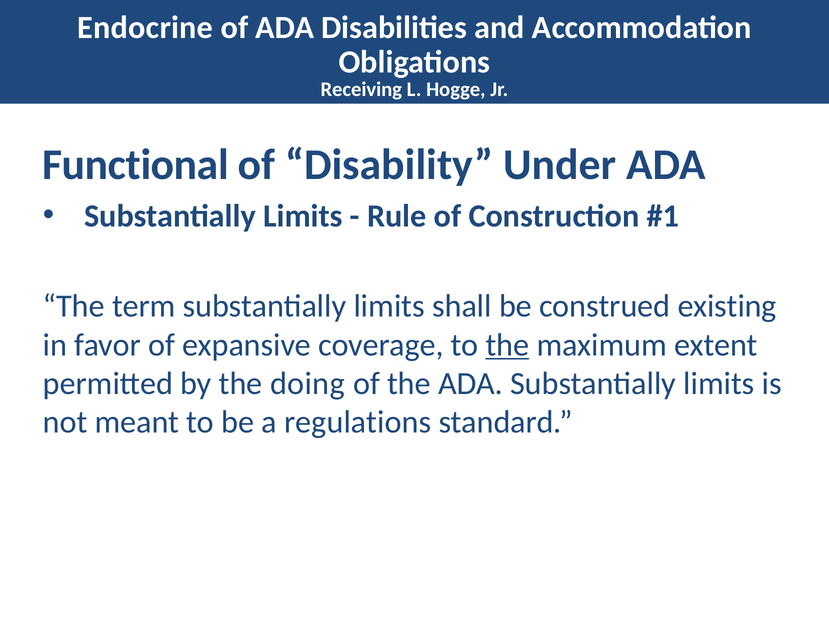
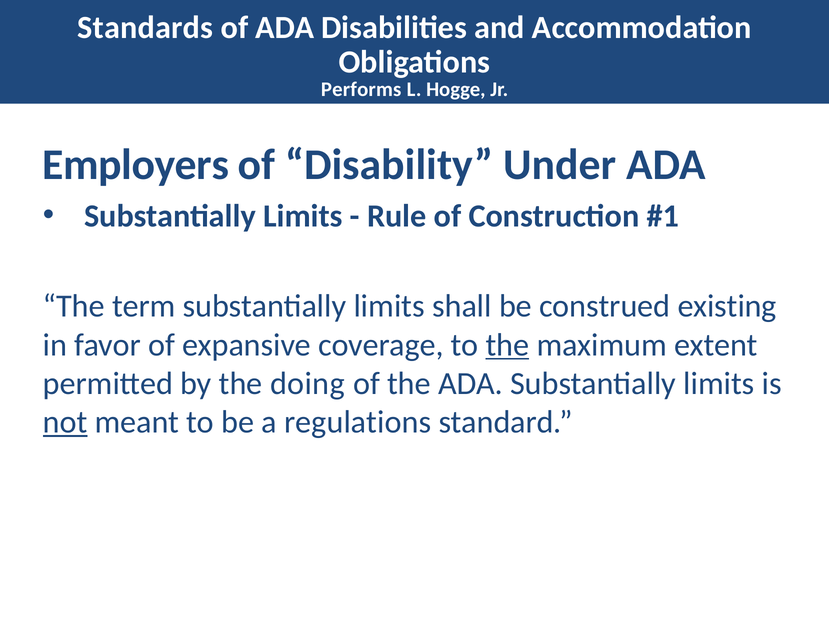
Endocrine: Endocrine -> Standards
Receiving: Receiving -> Performs
Functional: Functional -> Employers
not underline: none -> present
